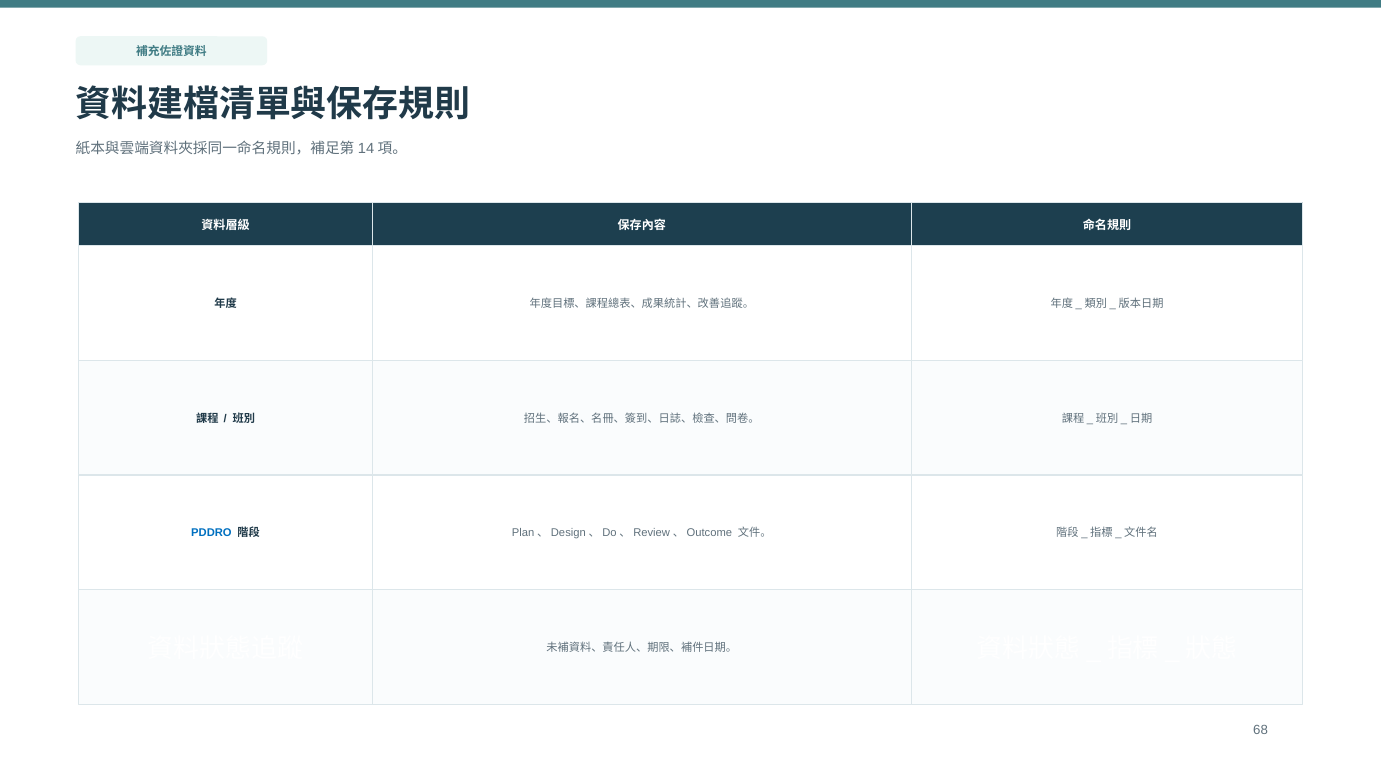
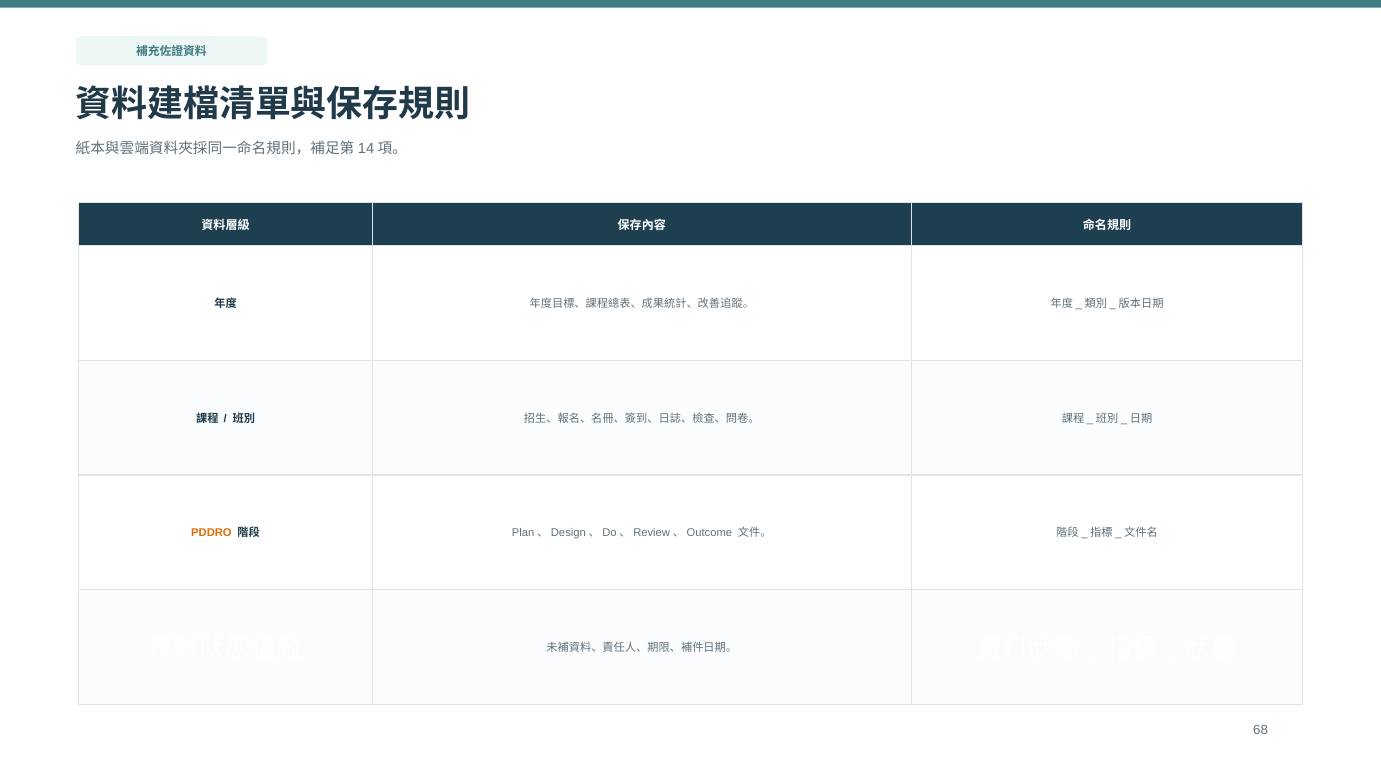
PDDRO colour: blue -> orange
